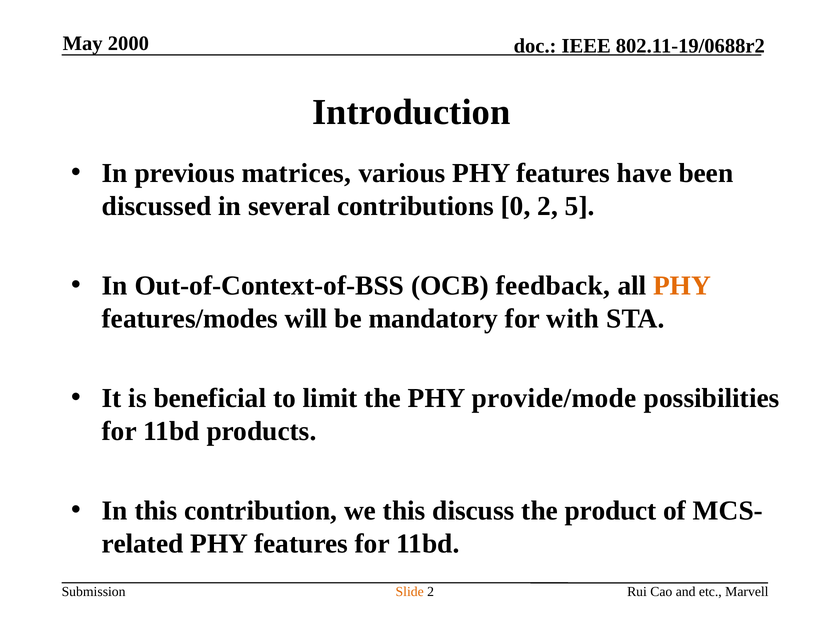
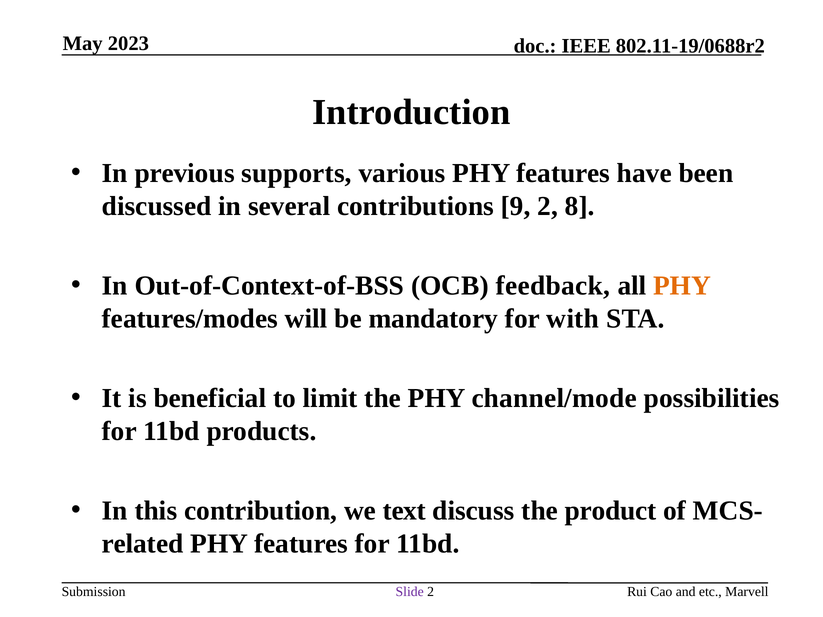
2000: 2000 -> 2023
matrices: matrices -> supports
0: 0 -> 9
5: 5 -> 8
provide/mode: provide/mode -> channel/mode
we this: this -> text
Slide colour: orange -> purple
